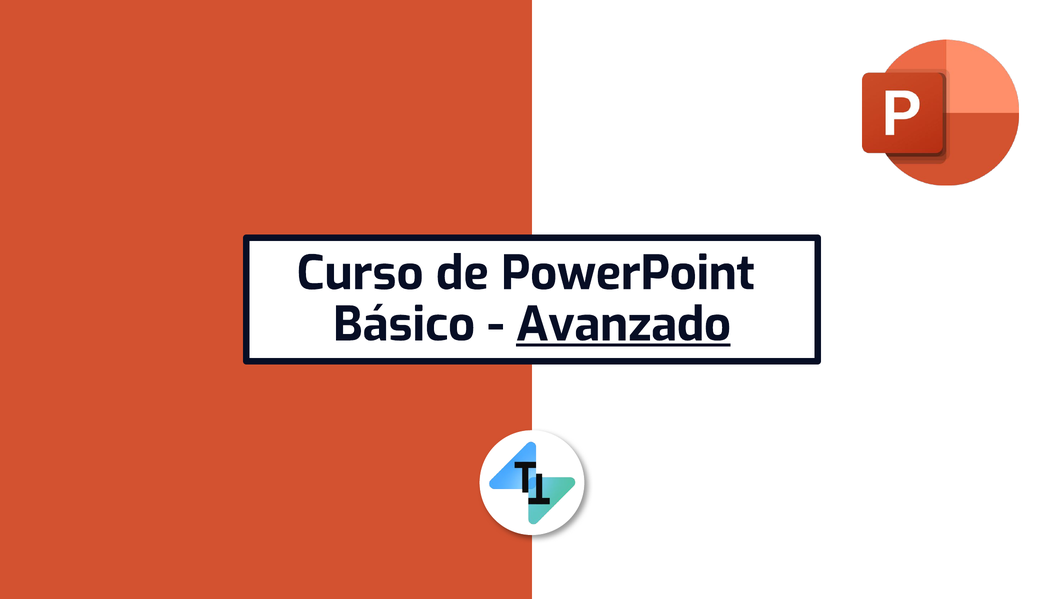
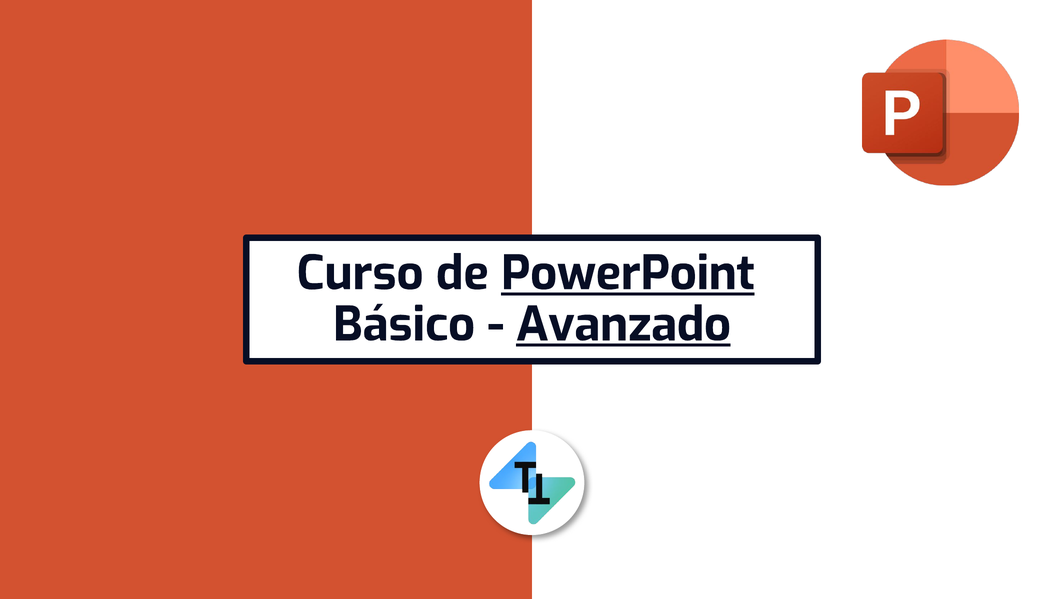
PowerPoint underline: none -> present
